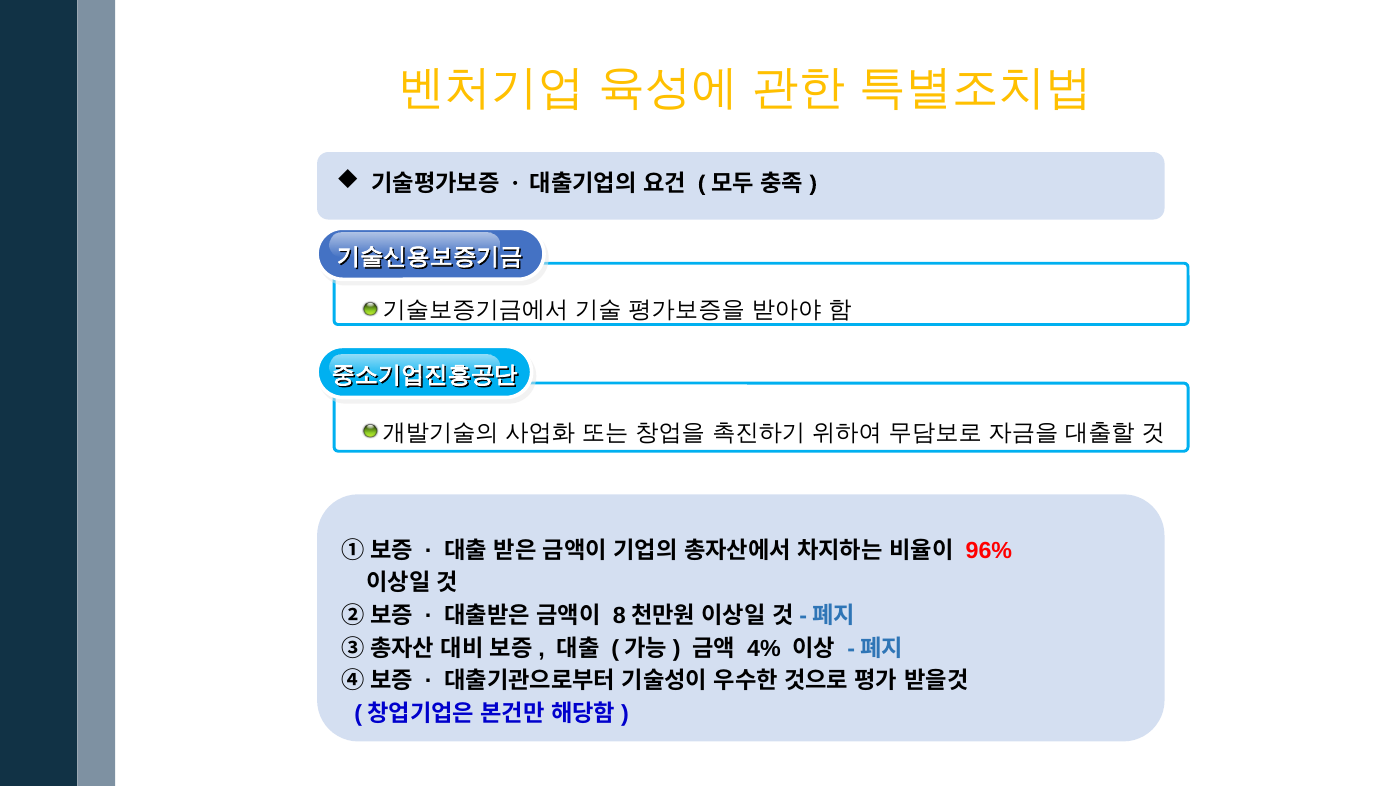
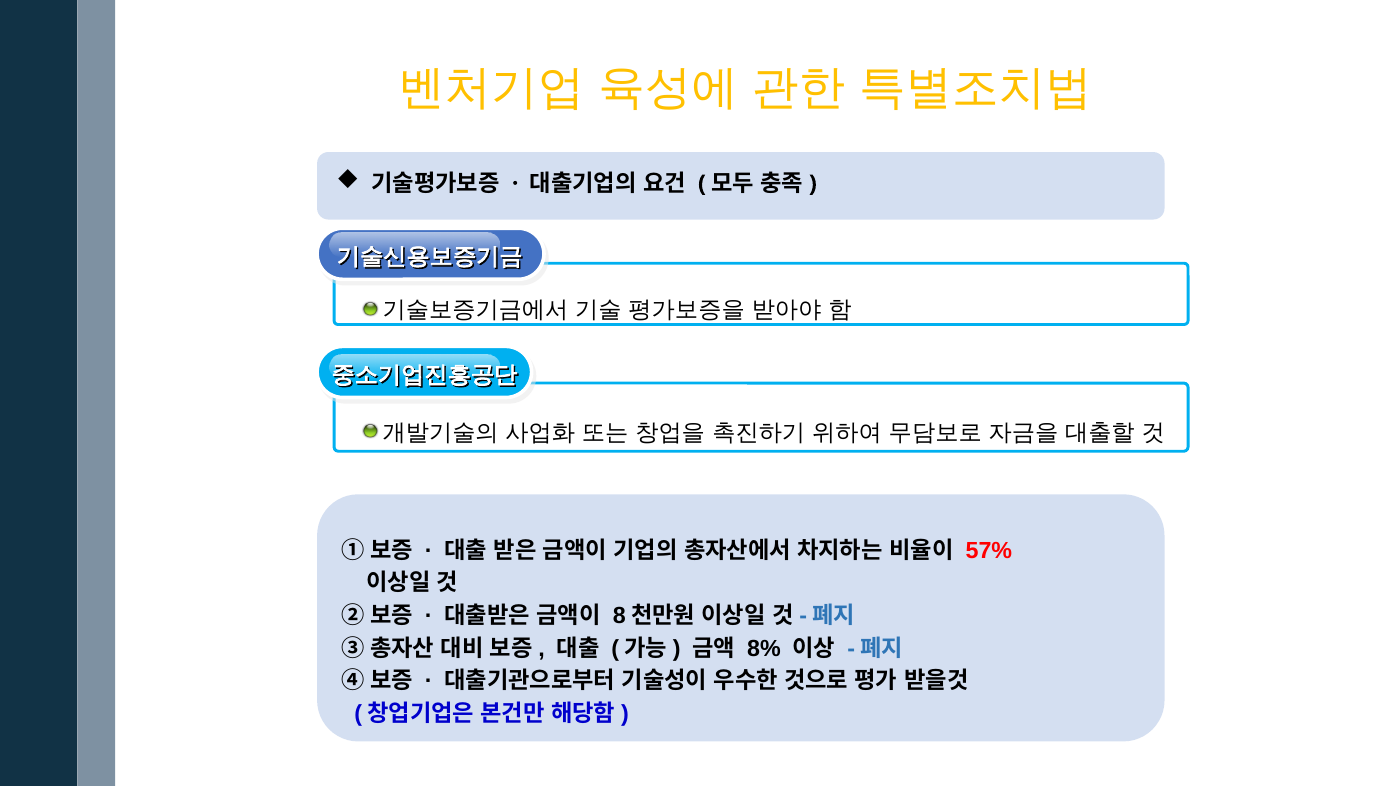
96%: 96% -> 57%
4%: 4% -> 8%
